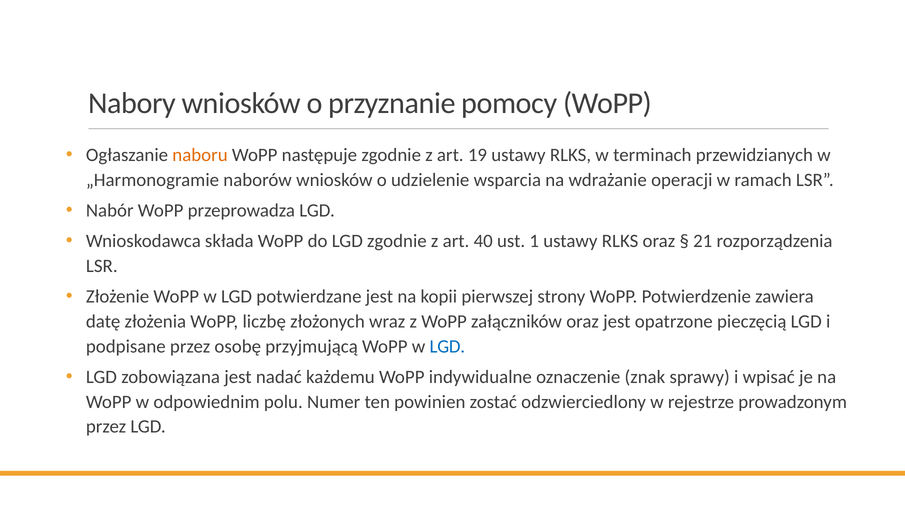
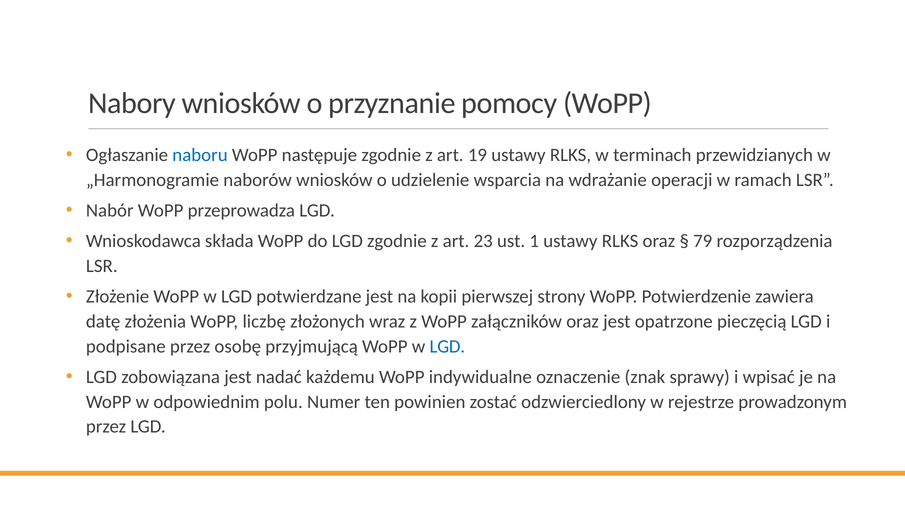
naboru colour: orange -> blue
40: 40 -> 23
21: 21 -> 79
